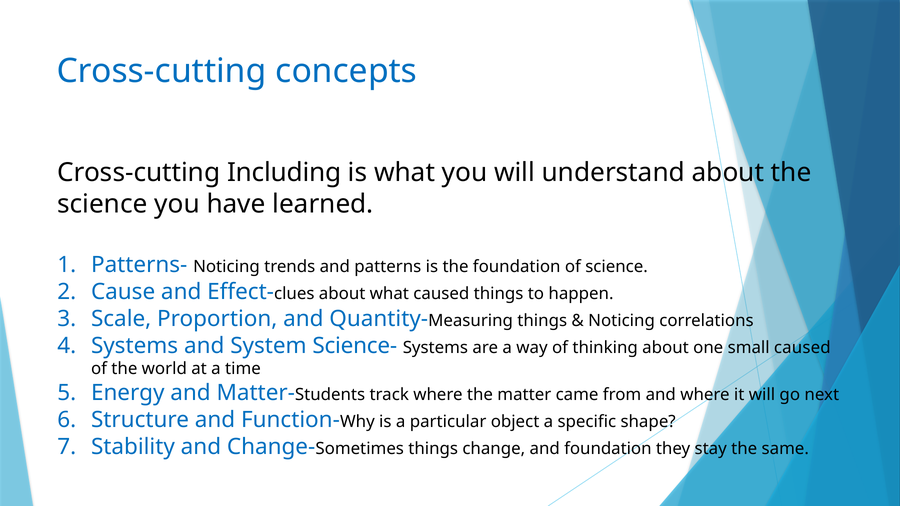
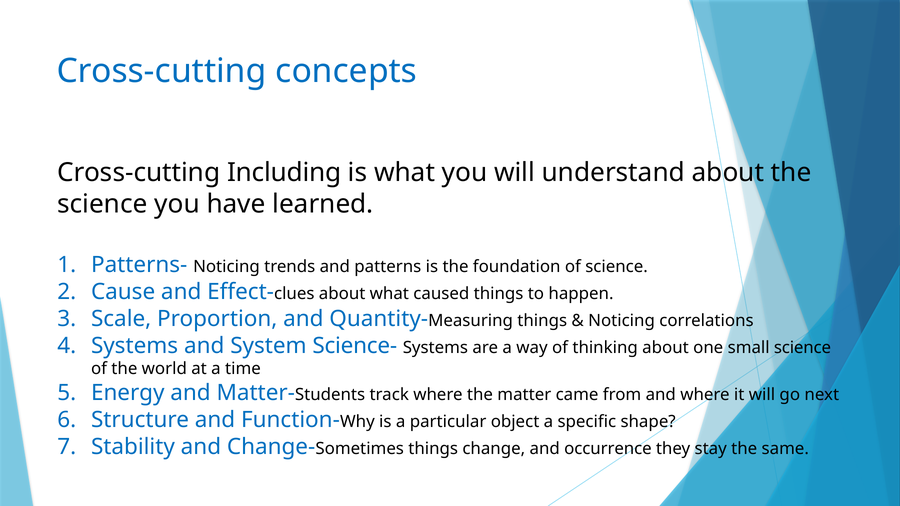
small caused: caused -> science
and foundation: foundation -> occurrence
